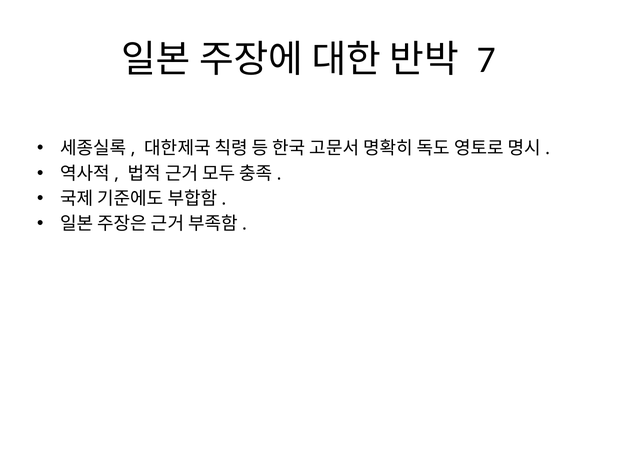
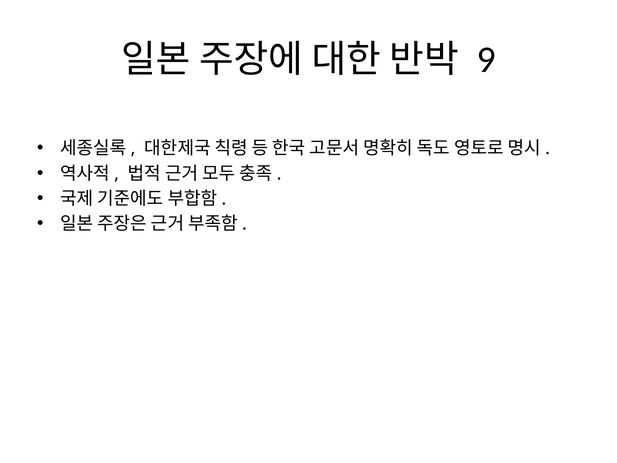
7: 7 -> 9
